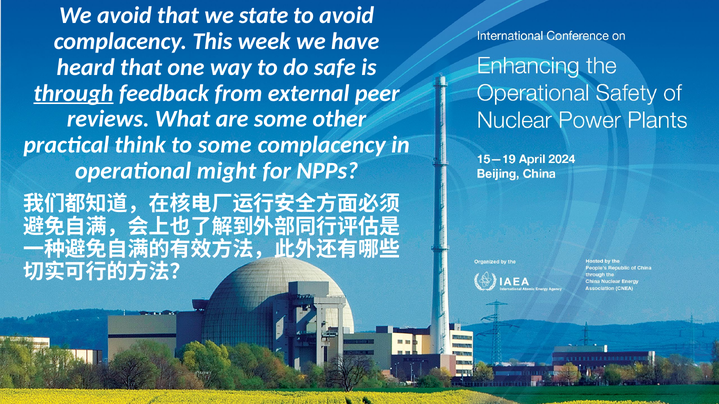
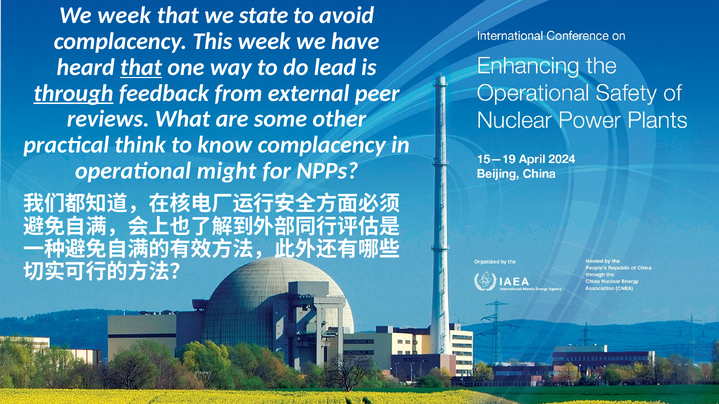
We avoid: avoid -> week
that at (141, 67) underline: none -> present
safe: safe -> lead
to some: some -> know
